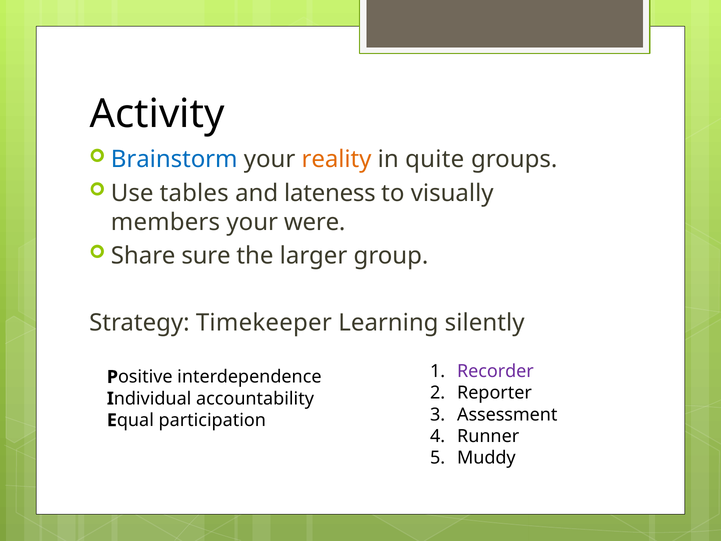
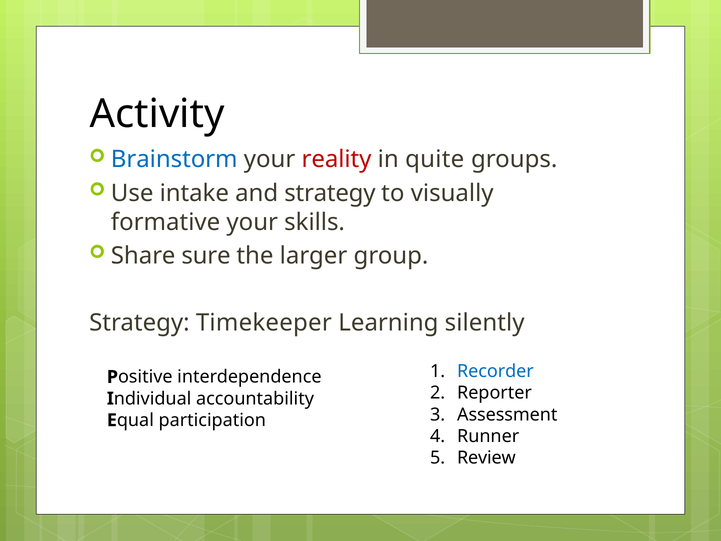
reality colour: orange -> red
tables: tables -> intake
and lateness: lateness -> strategy
members: members -> formative
were: were -> skills
Recorder colour: purple -> blue
Muddy: Muddy -> Review
